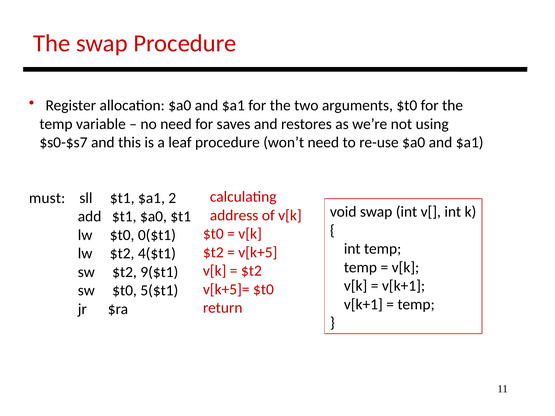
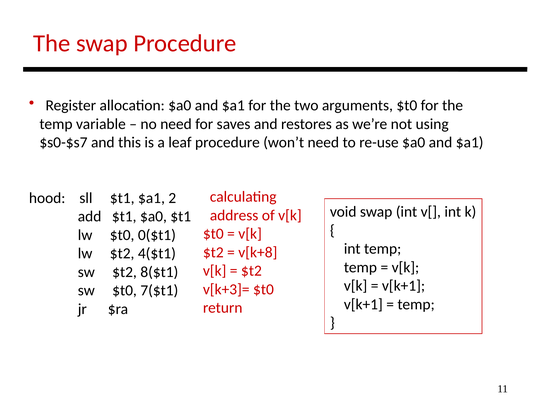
must: must -> hood
v[k+5: v[k+5 -> v[k+8
9($t1: 9($t1 -> 8($t1
v[k+5]=: v[k+5]= -> v[k+3]=
5($t1: 5($t1 -> 7($t1
